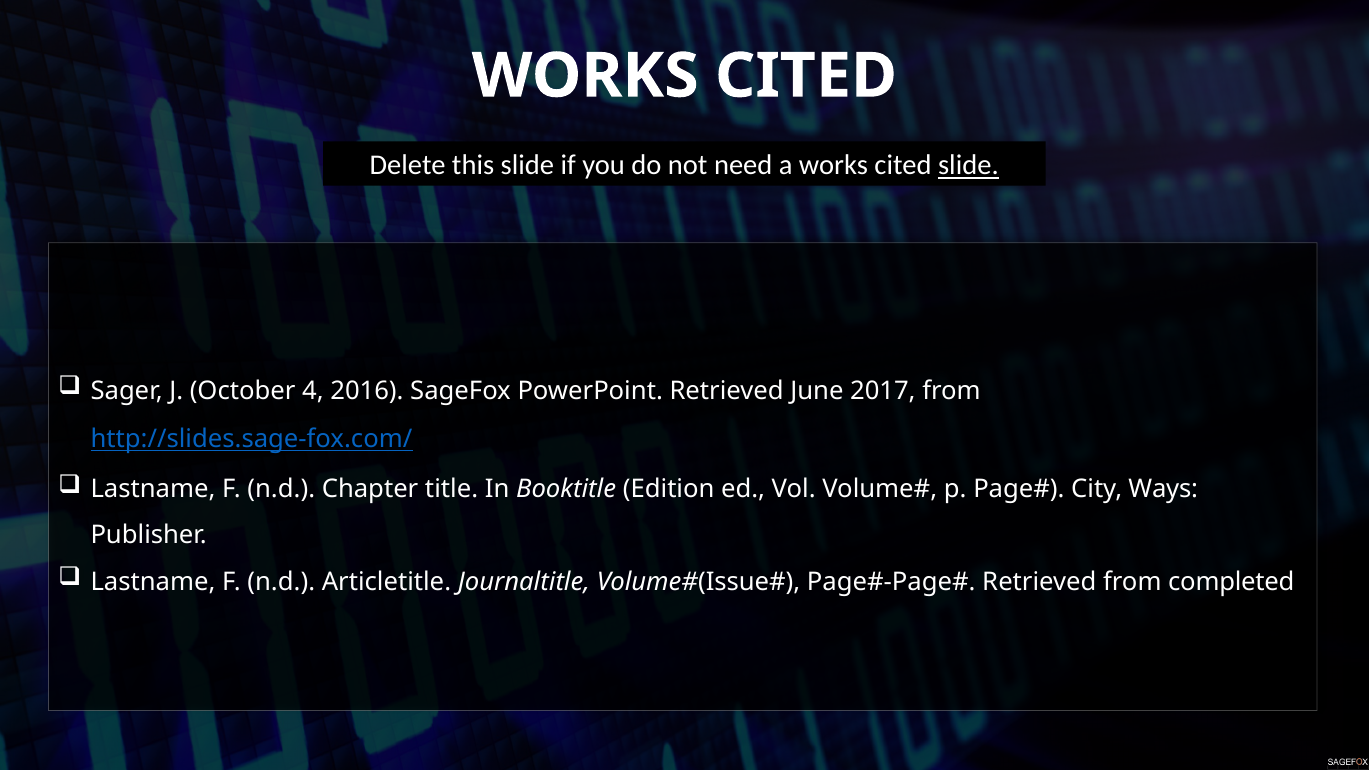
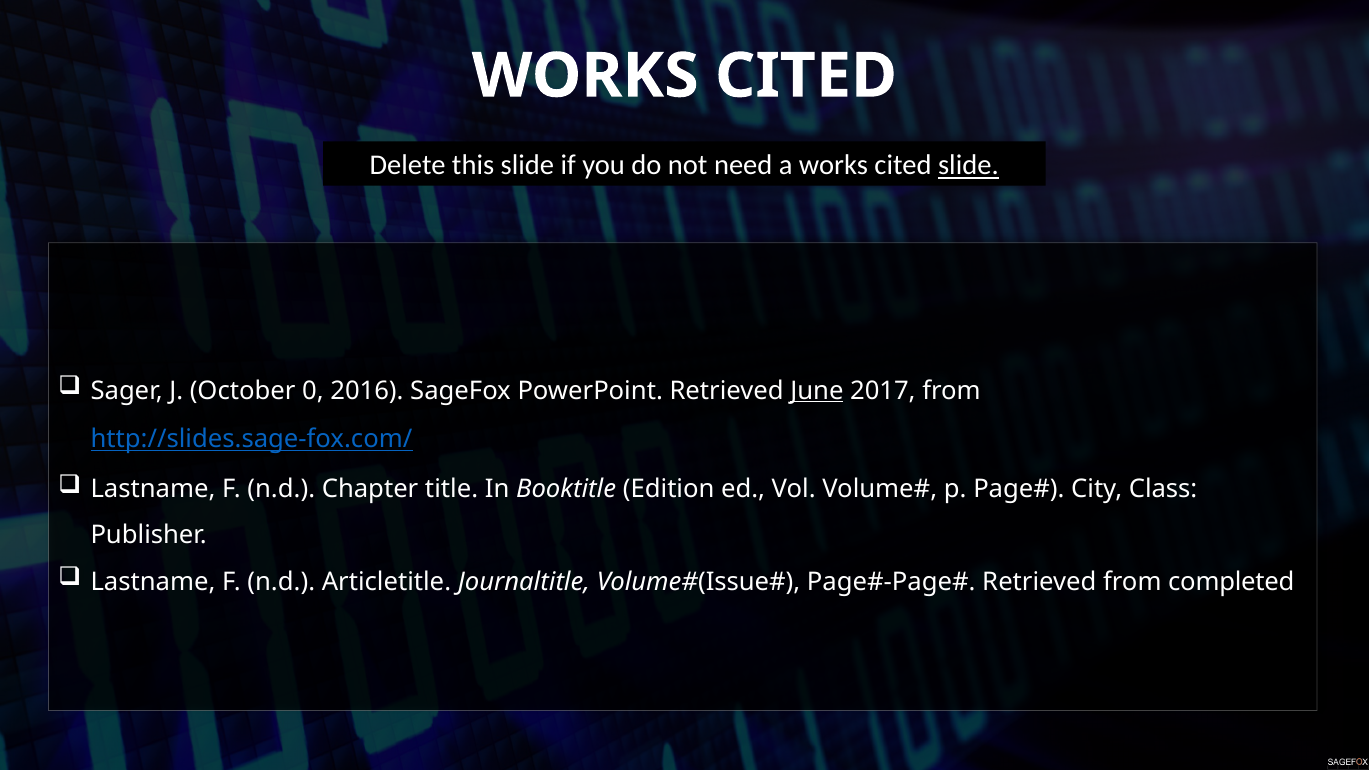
4: 4 -> 0
June underline: none -> present
Ways: Ways -> Class
